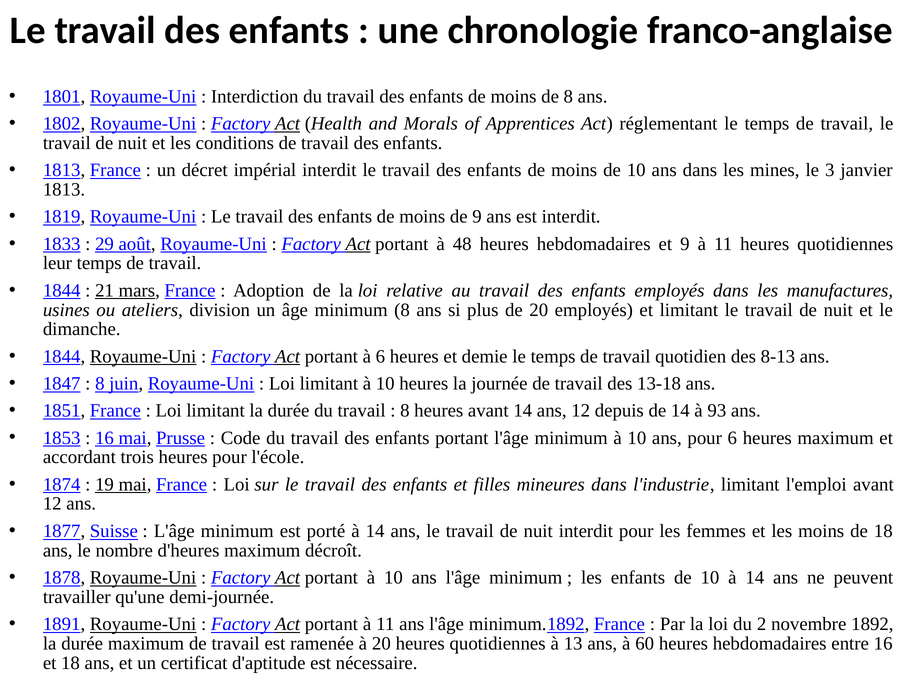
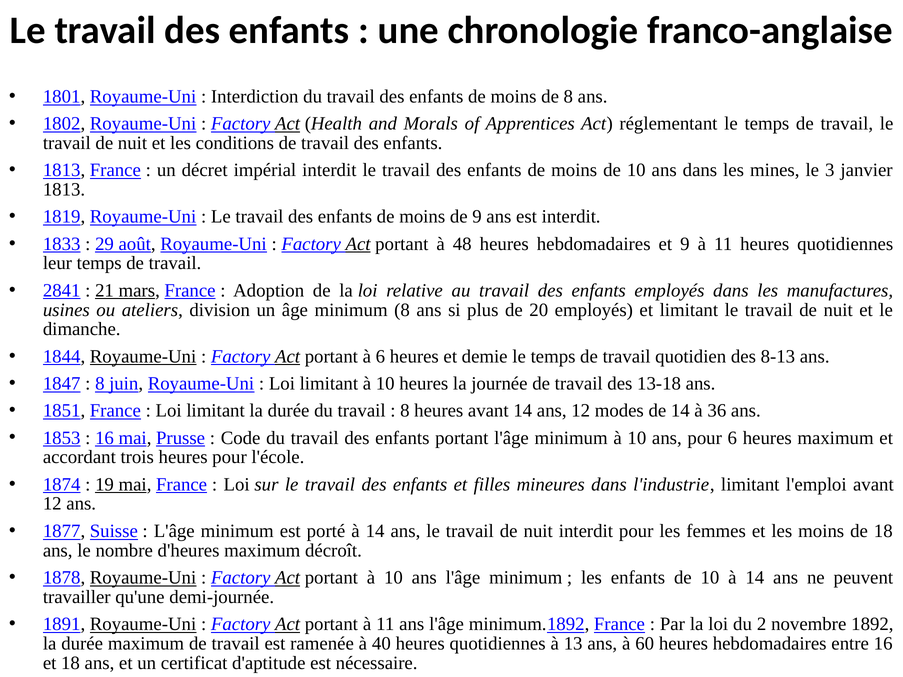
1844 at (62, 291): 1844 -> 2841
depuis: depuis -> modes
93: 93 -> 36
à 20: 20 -> 40
